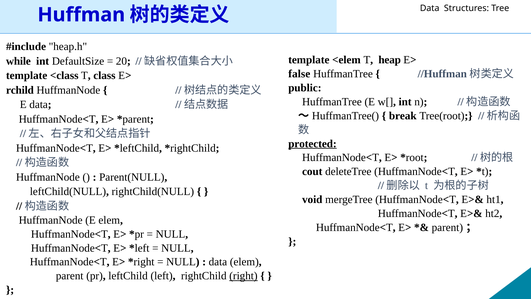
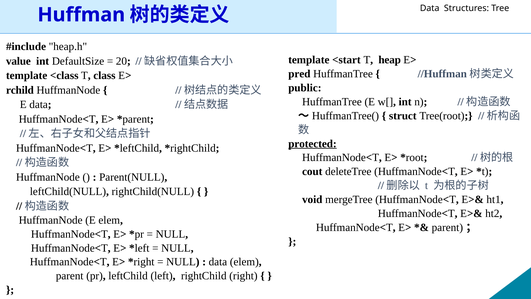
<elem: <elem -> <start
while: while -> value
false: false -> pred
break: break -> struct
right underline: present -> none
